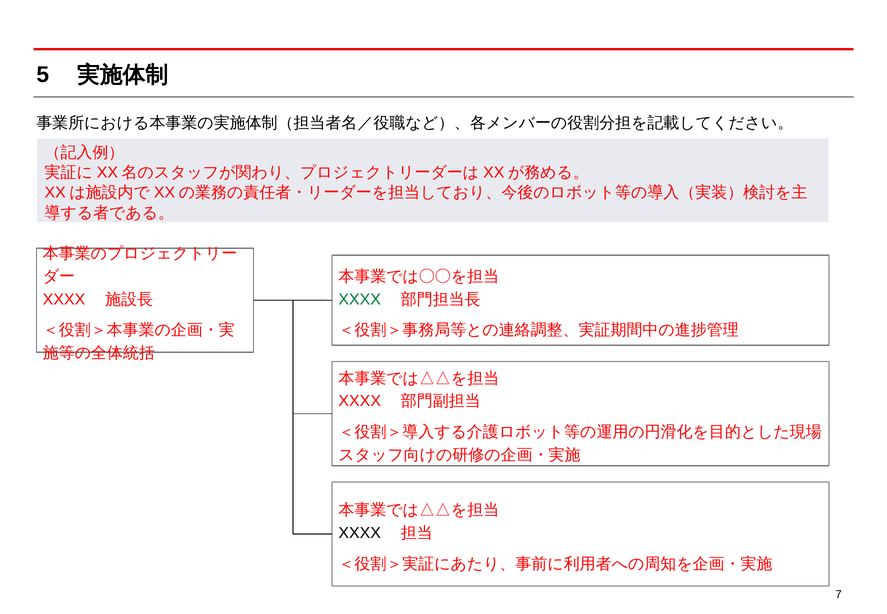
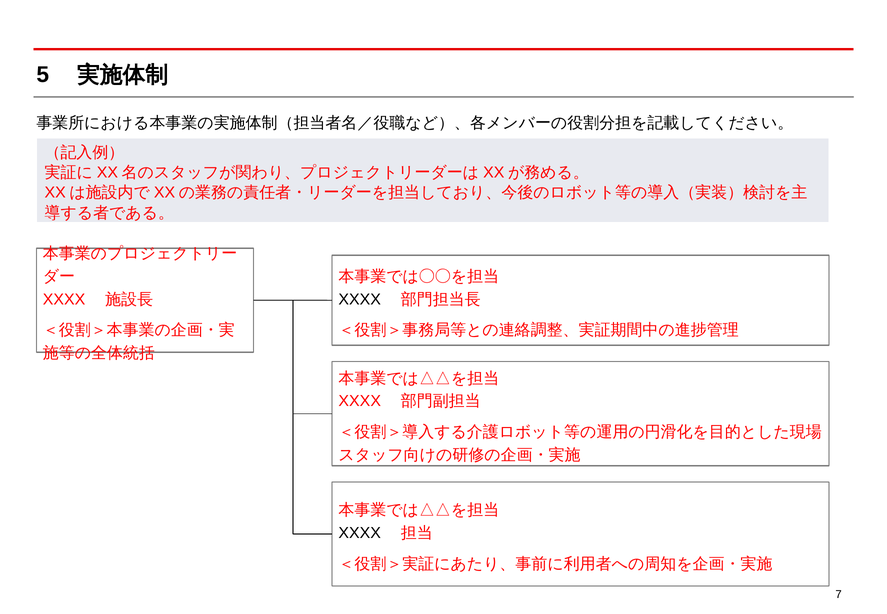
XXXX at (360, 299) colour: green -> black
